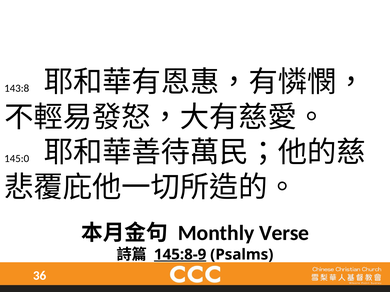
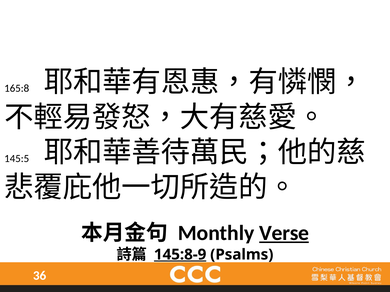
143:8: 143:8 -> 165:8
145:0: 145:0 -> 145:5
Verse underline: none -> present
